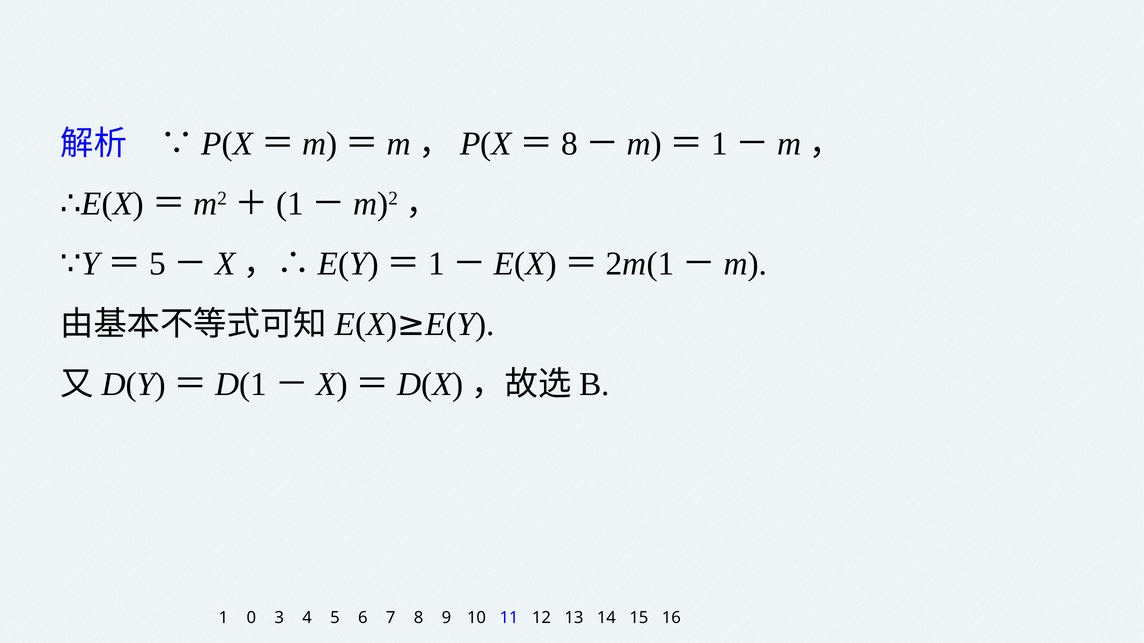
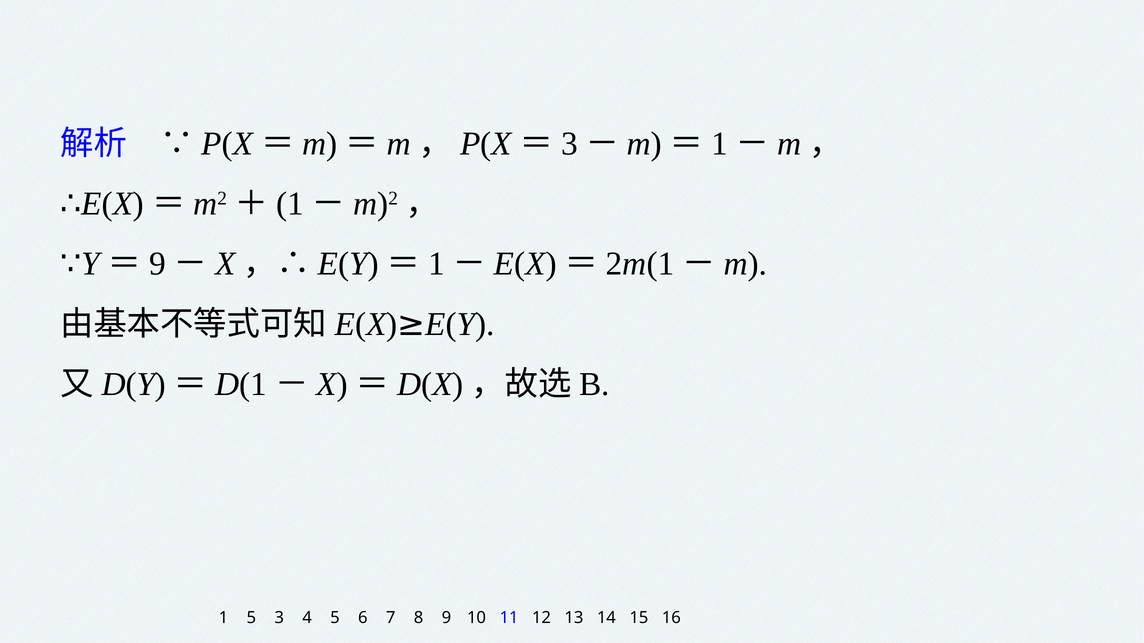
8 at (569, 144): 8 -> 3
5 at (157, 264): 5 -> 9
1 0: 0 -> 5
